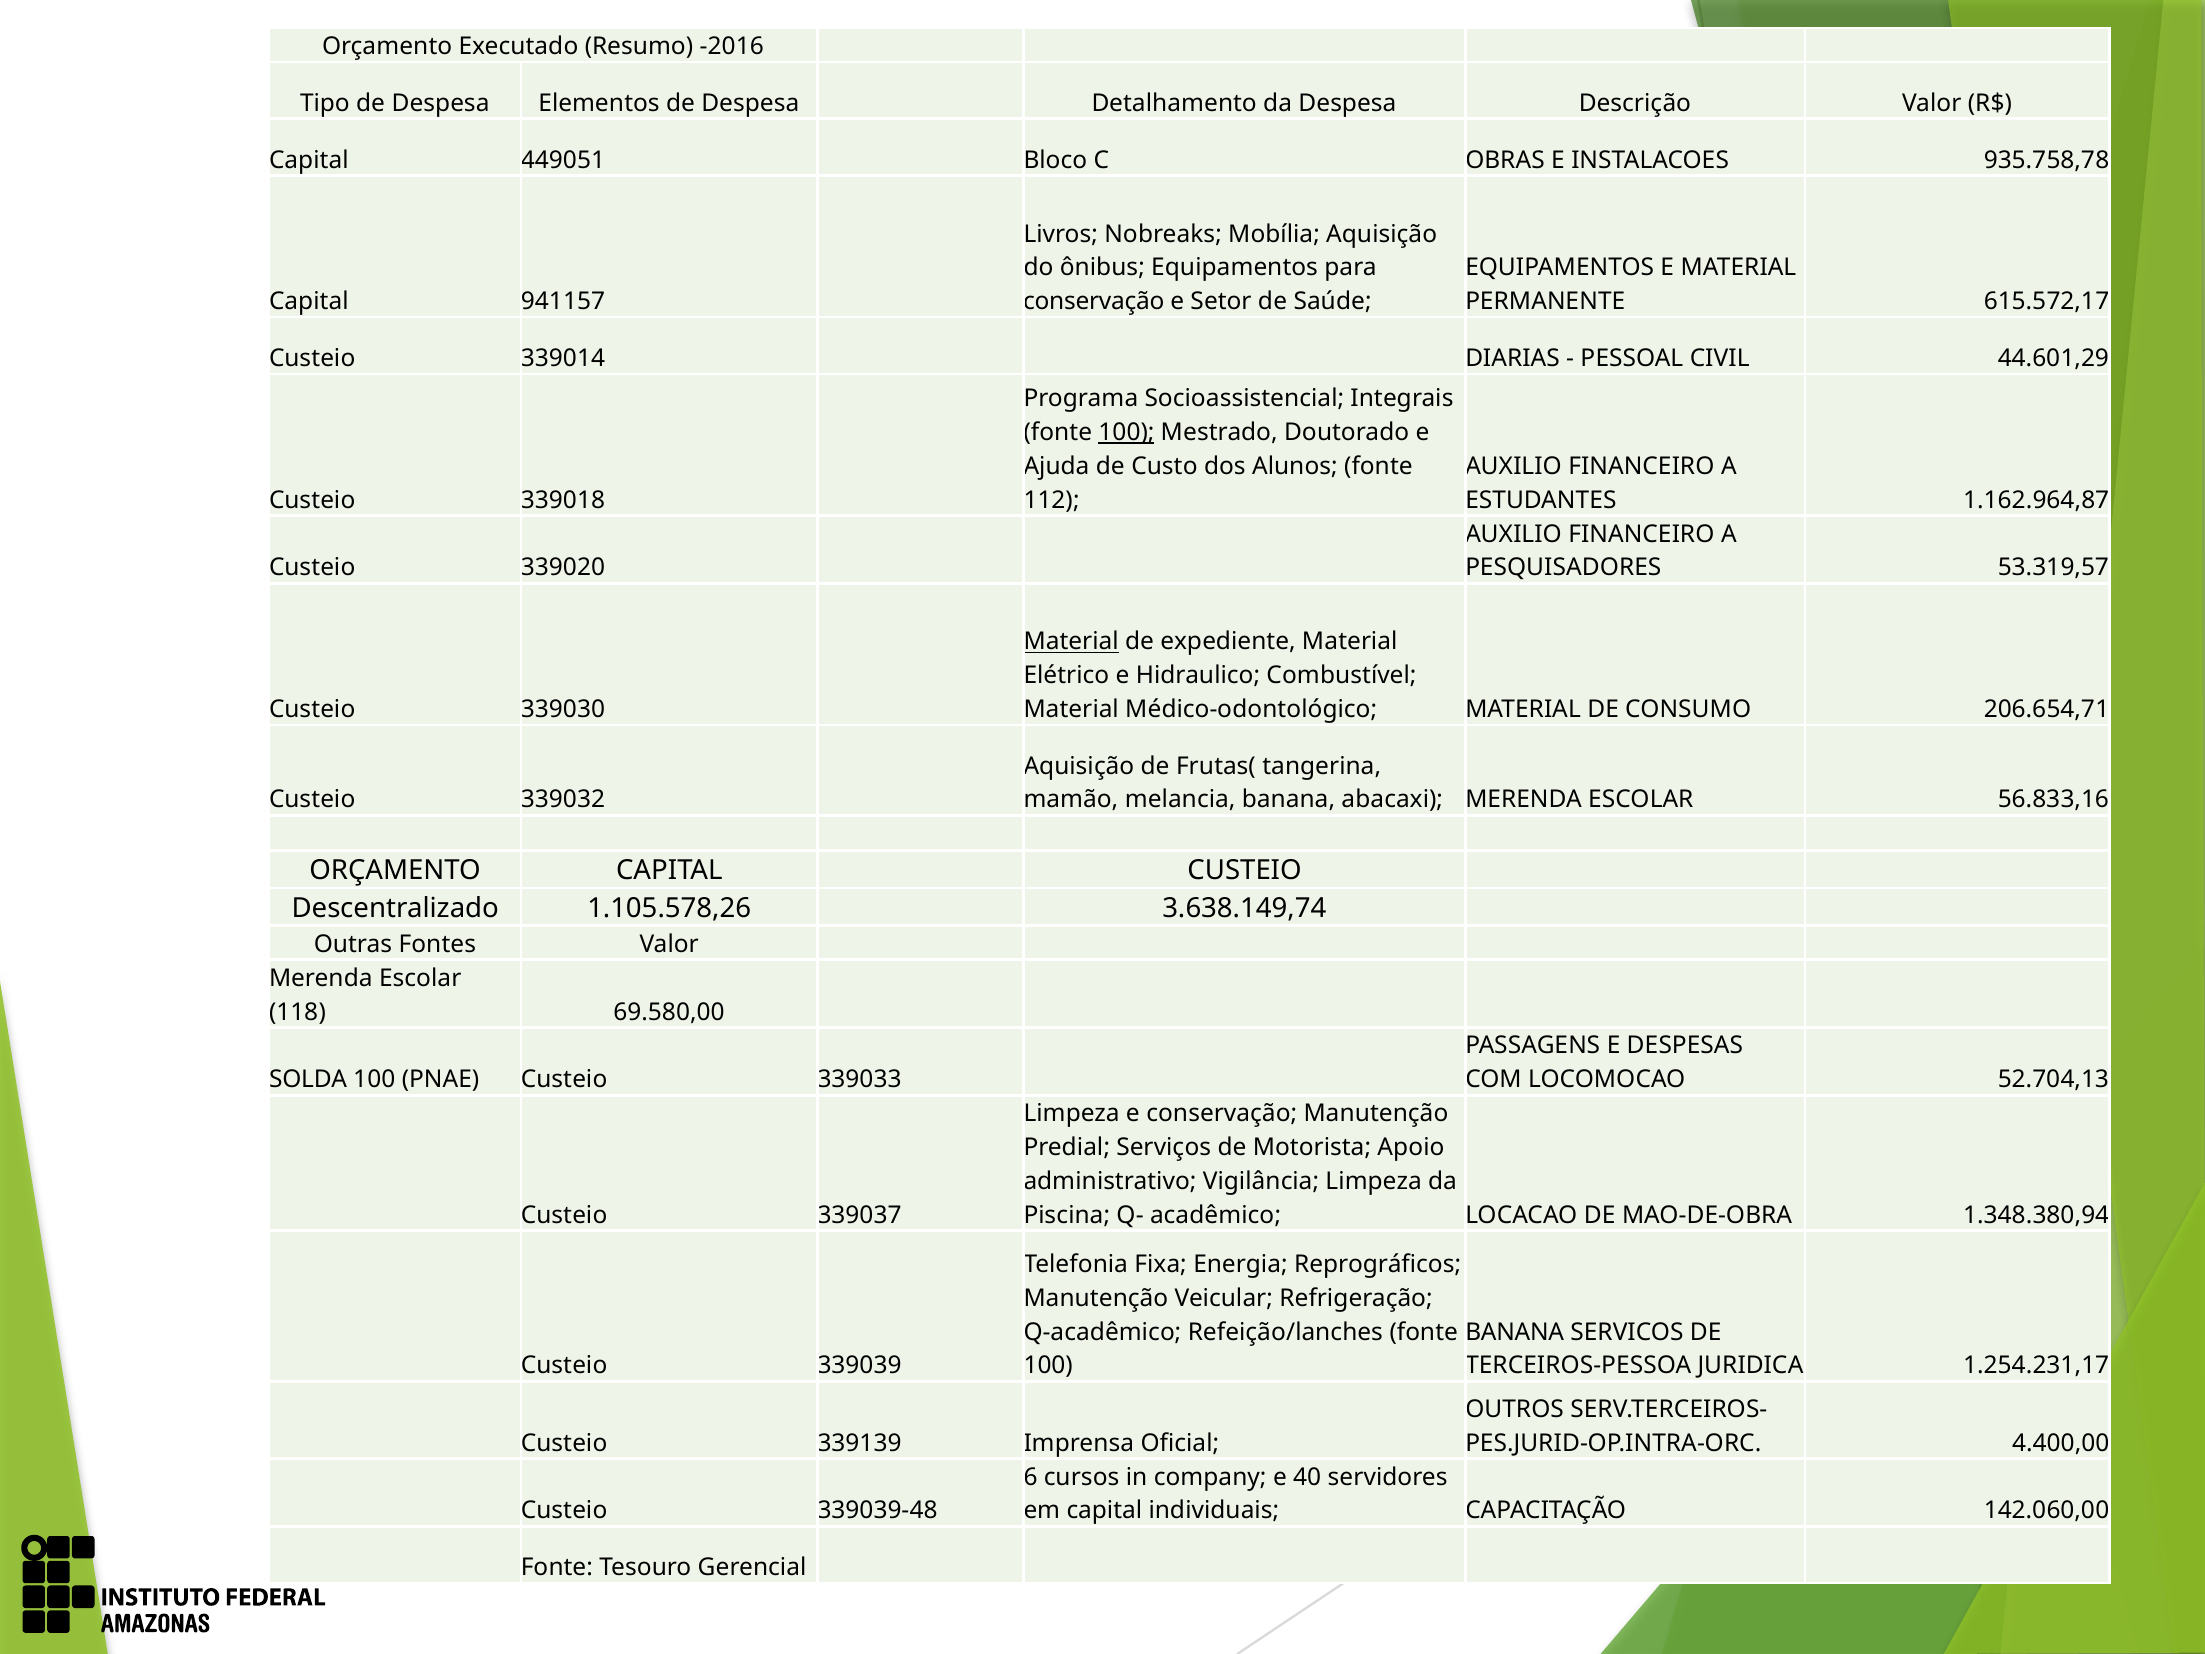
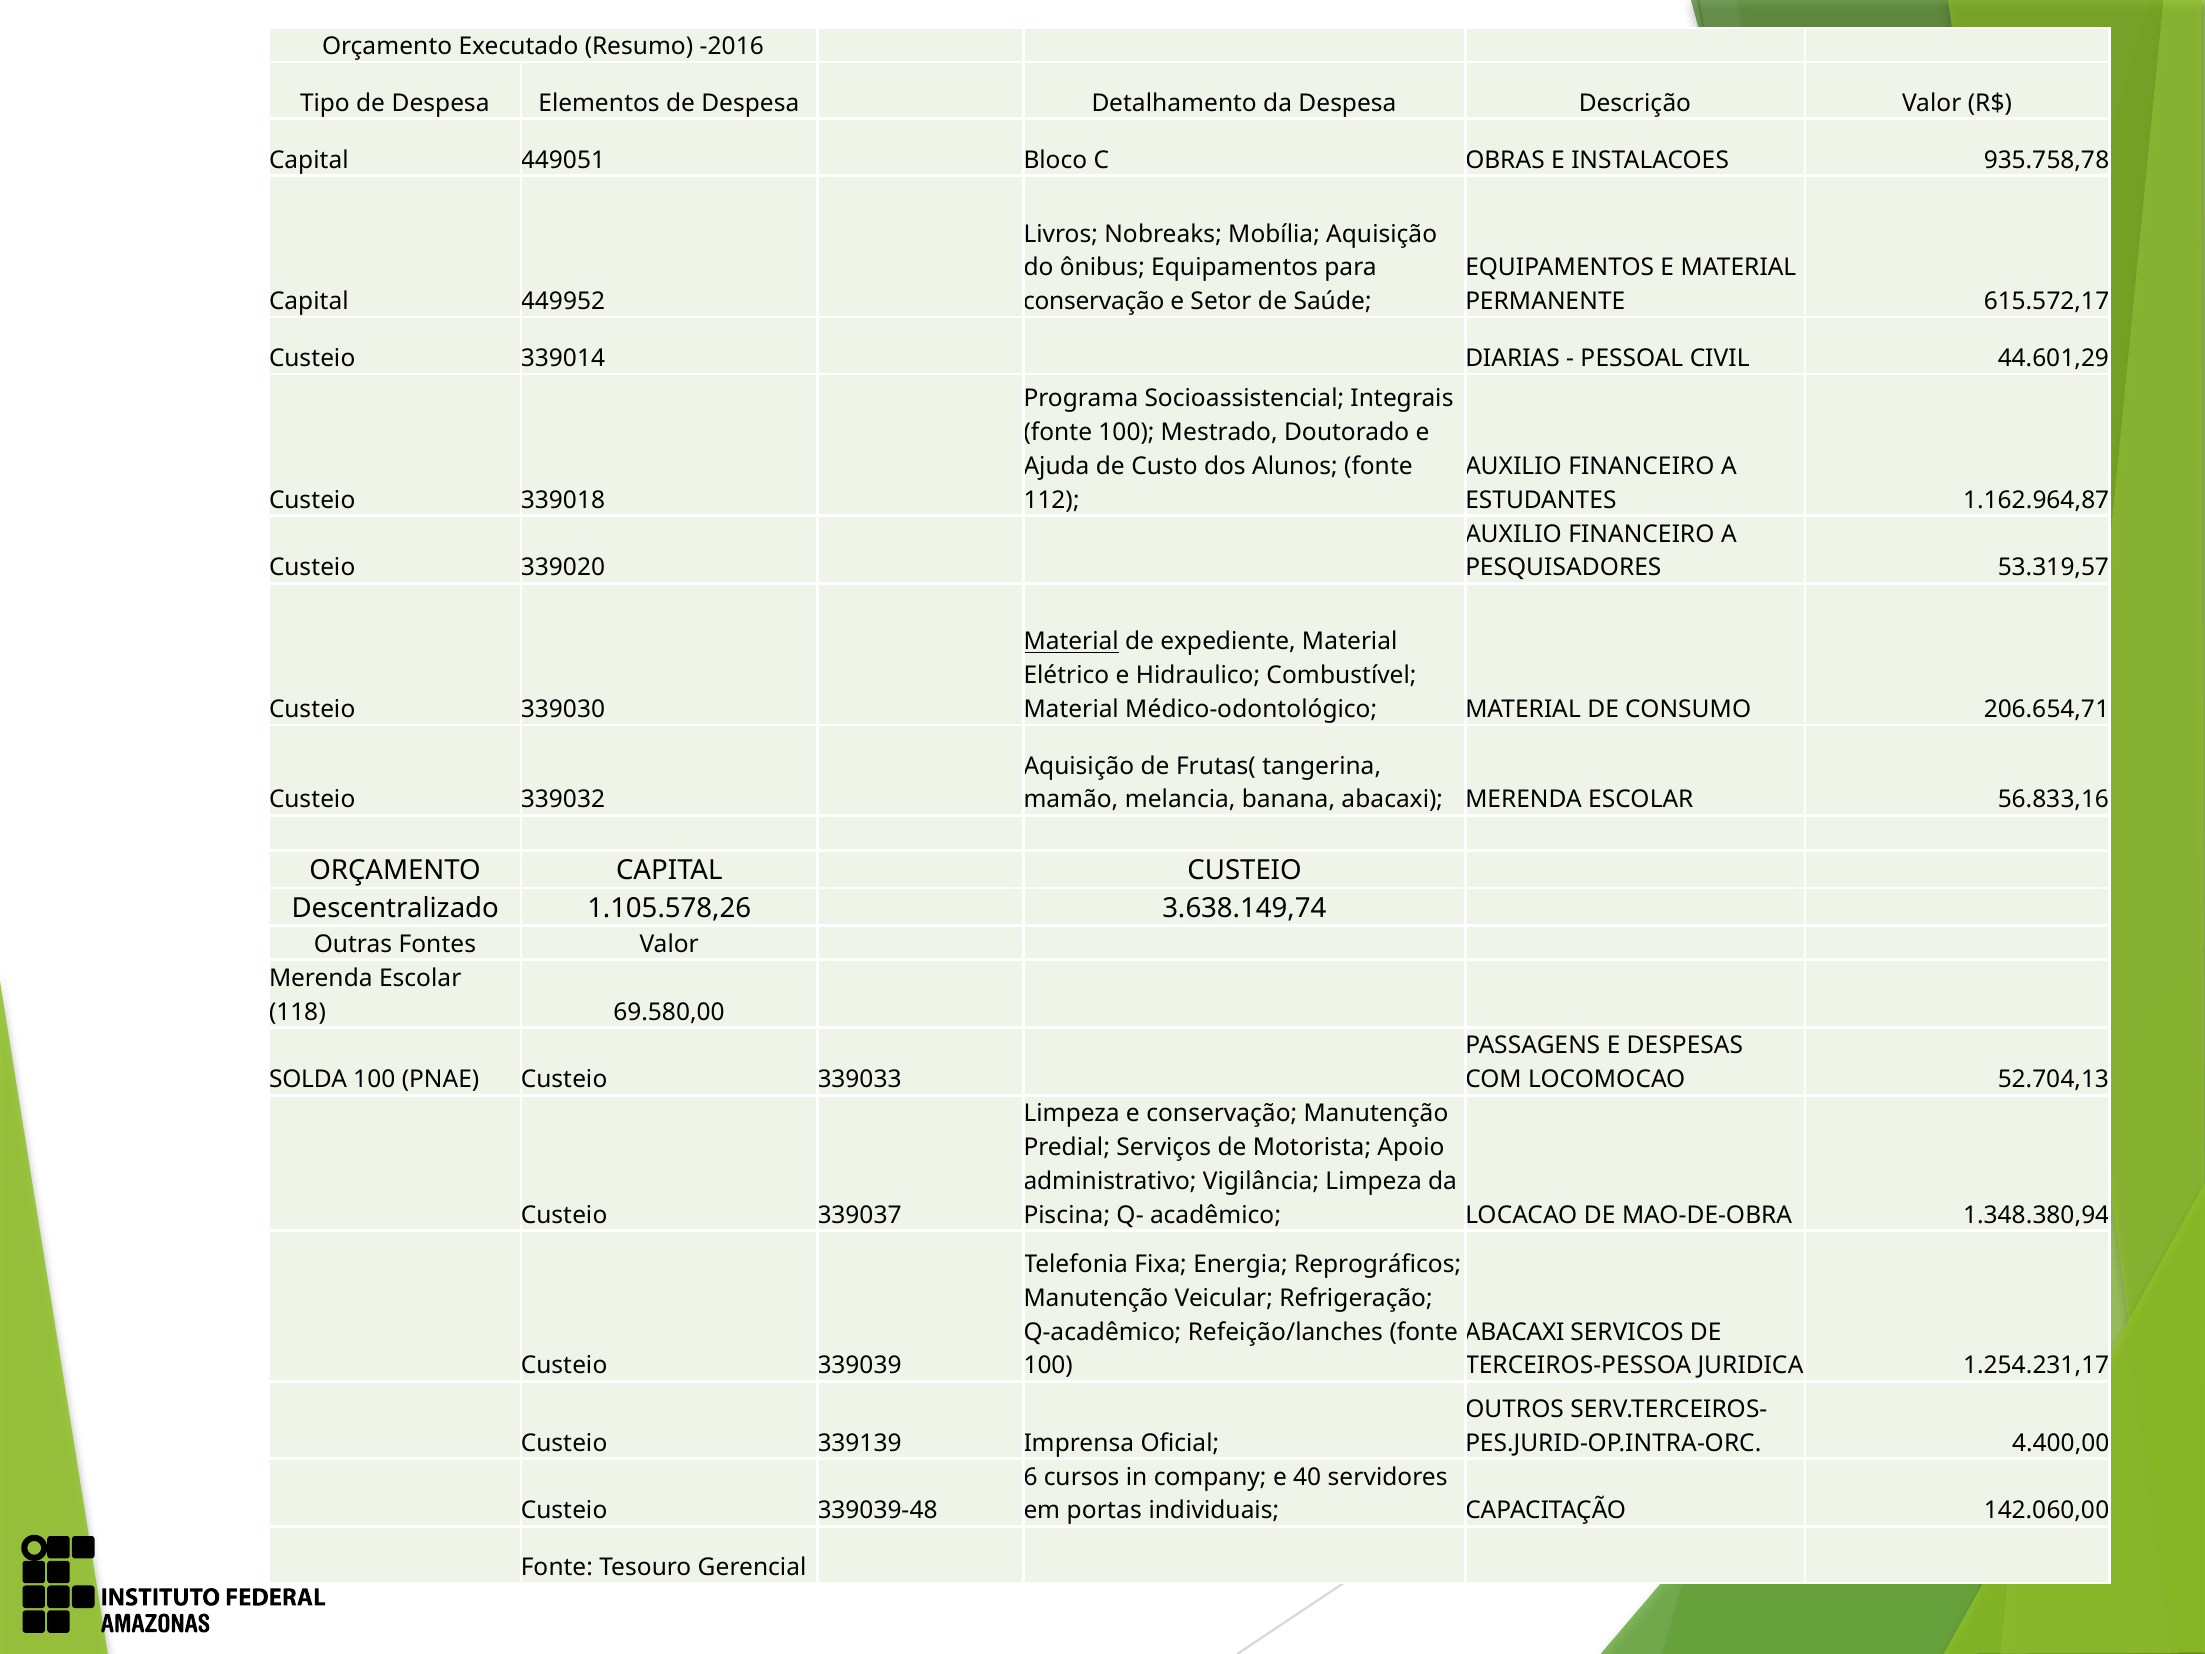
941157: 941157 -> 449952
100 at (1126, 432) underline: present -> none
BANANA at (1515, 1332): BANANA -> ABACAXI
em capital: capital -> portas
